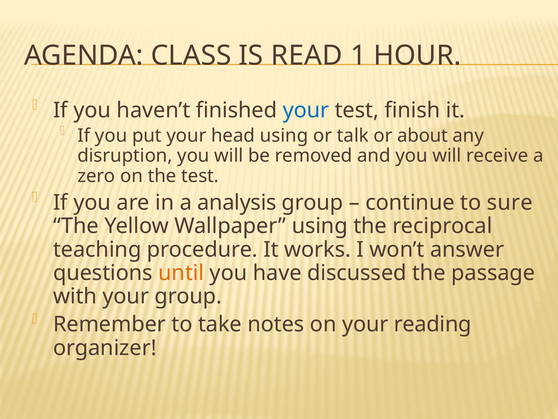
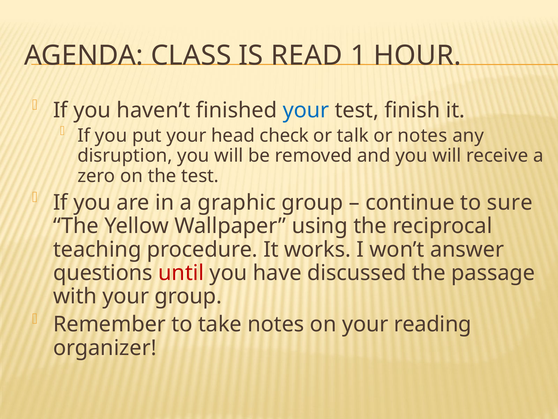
head using: using -> check
or about: about -> notes
analysis: analysis -> graphic
until colour: orange -> red
